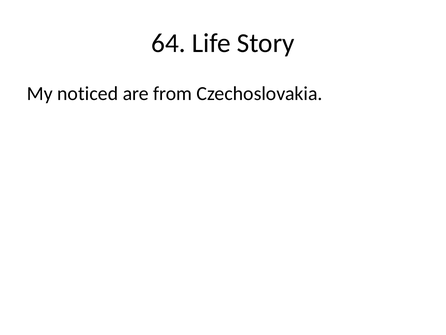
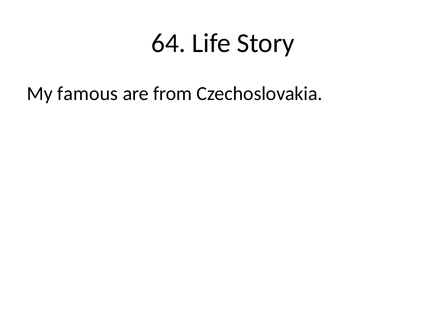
noticed: noticed -> famous
